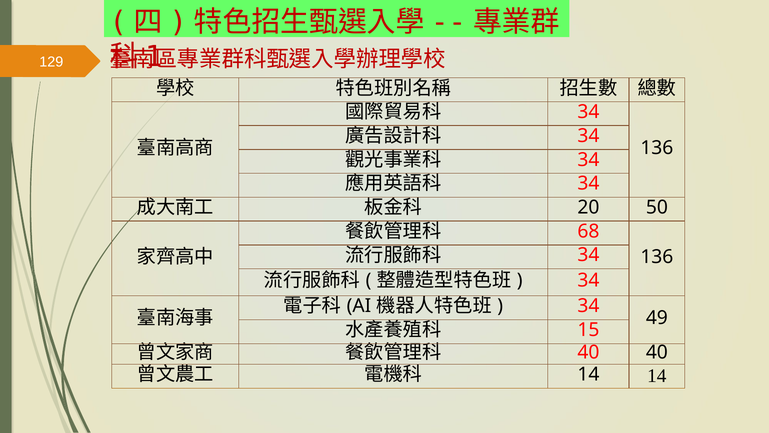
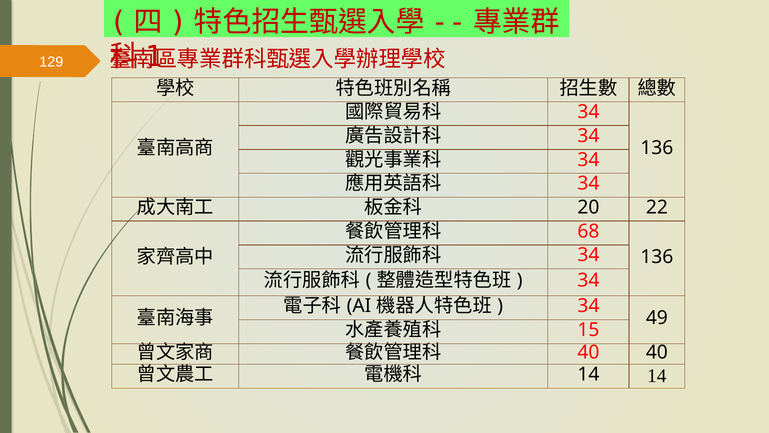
50: 50 -> 22
